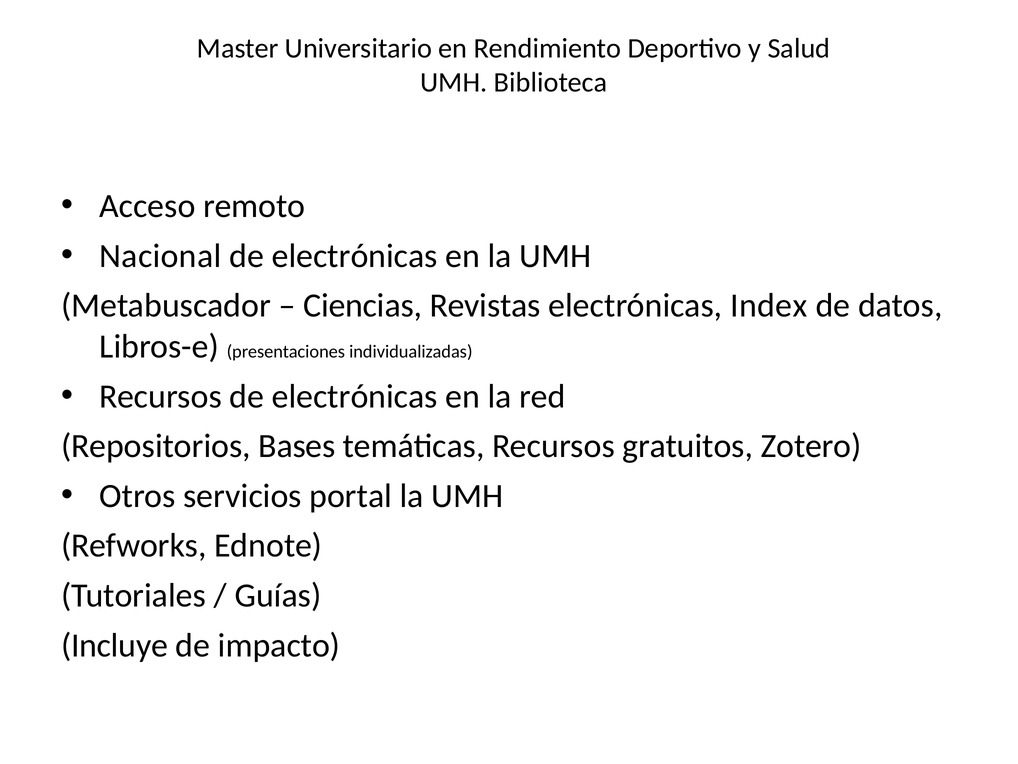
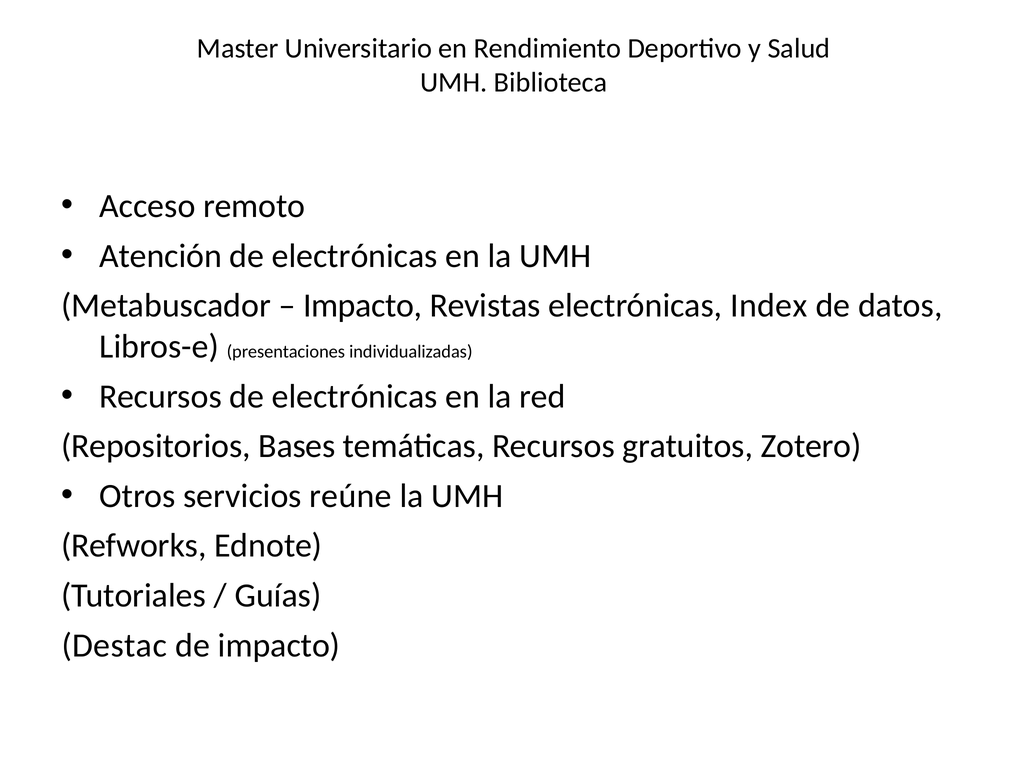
Nacional: Nacional -> Atención
Ciencias at (363, 306): Ciencias -> Impacto
portal: portal -> reúne
Incluye: Incluye -> Destac
